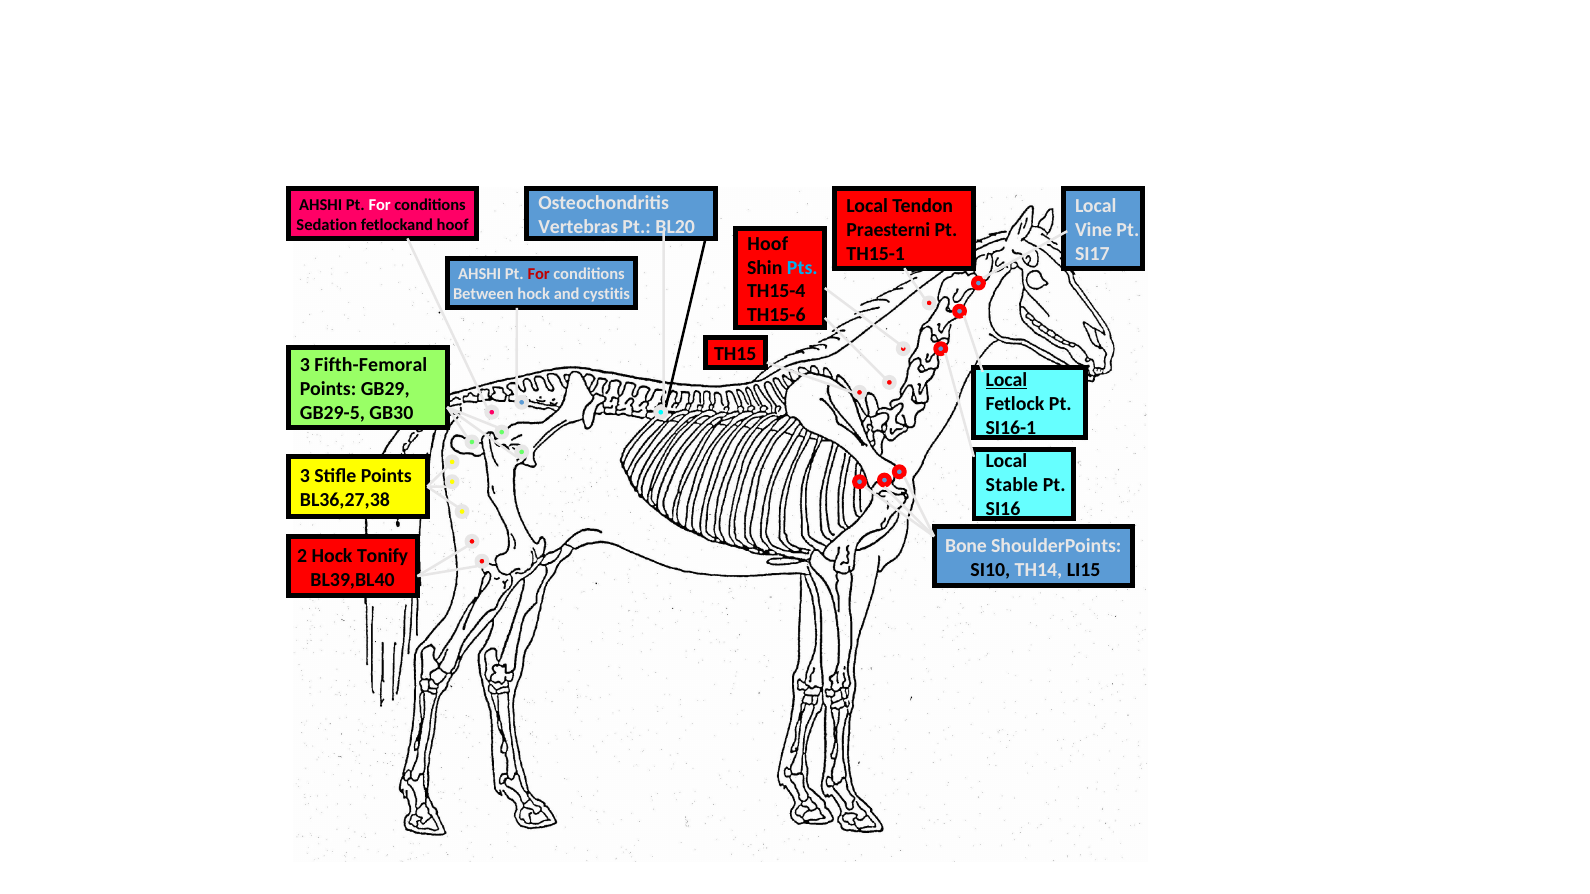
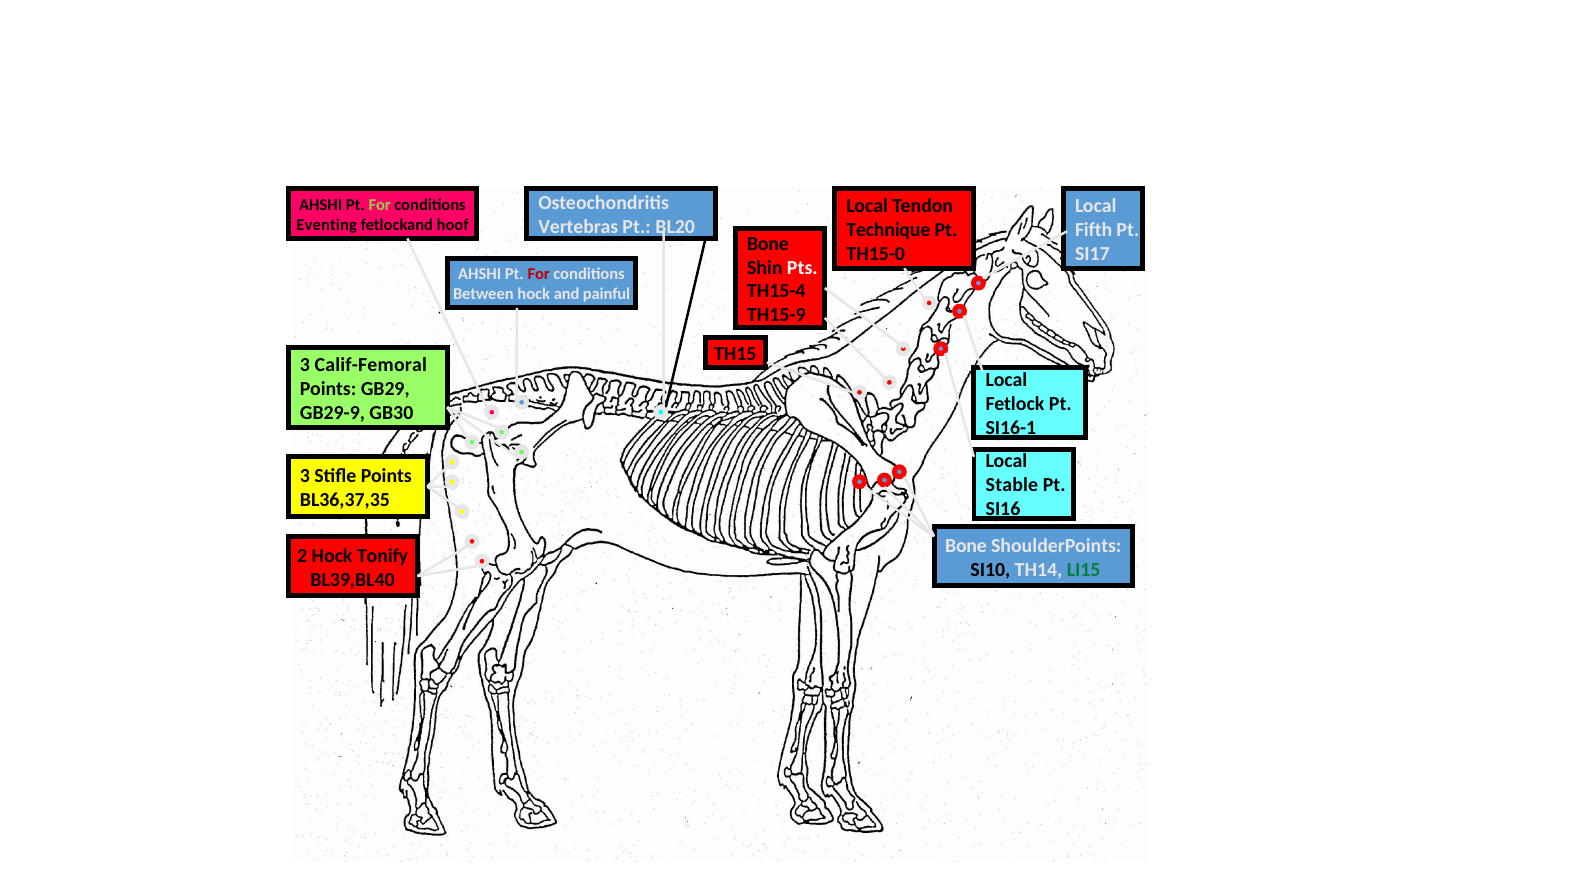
For at (380, 205) colour: white -> light green
Sedation: Sedation -> Eventing
Praesterni: Praesterni -> Technique
Vine: Vine -> Fifth
Hoof at (768, 244): Hoof -> Bone
TH15-1: TH15-1 -> TH15-0
Pts colour: light blue -> white
cystitis: cystitis -> painful
TH15-6: TH15-6 -> TH15-9
Fifth-Femoral: Fifth-Femoral -> Calif-Femoral
Local at (1006, 380) underline: present -> none
GB29-5: GB29-5 -> GB29-9
BL36,27,38: BL36,27,38 -> BL36,37,35
LI15 colour: black -> green
